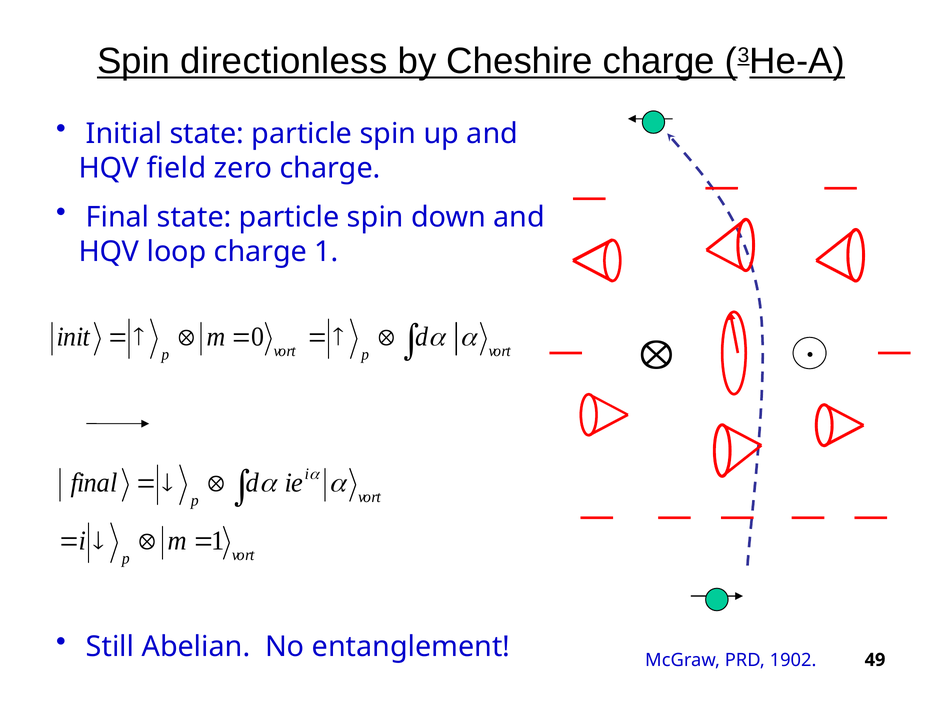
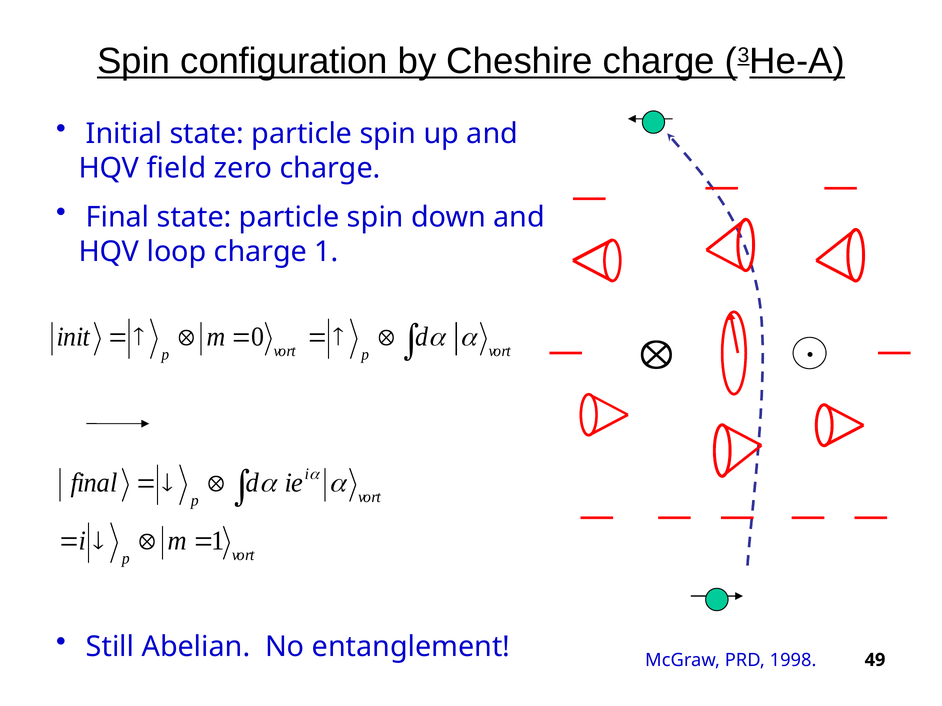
directionless: directionless -> configuration
1902: 1902 -> 1998
